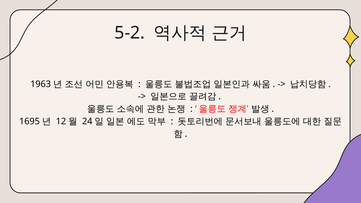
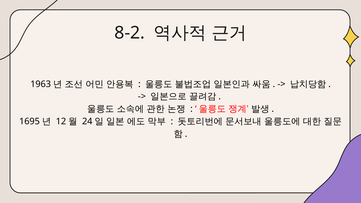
5-2: 5-2 -> 8-2
